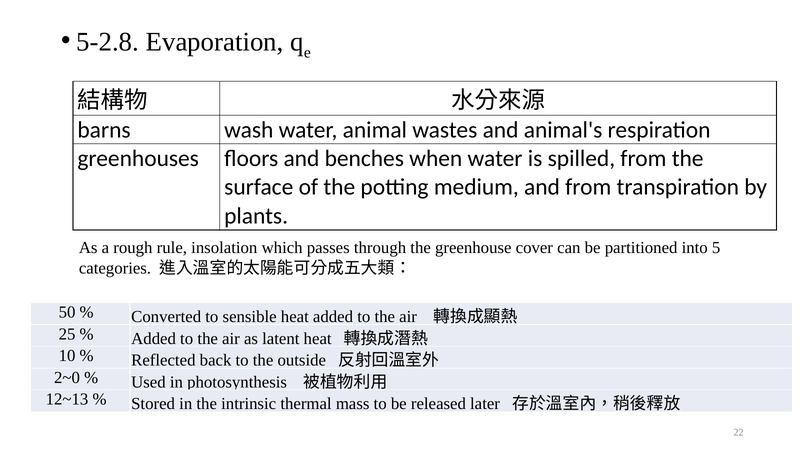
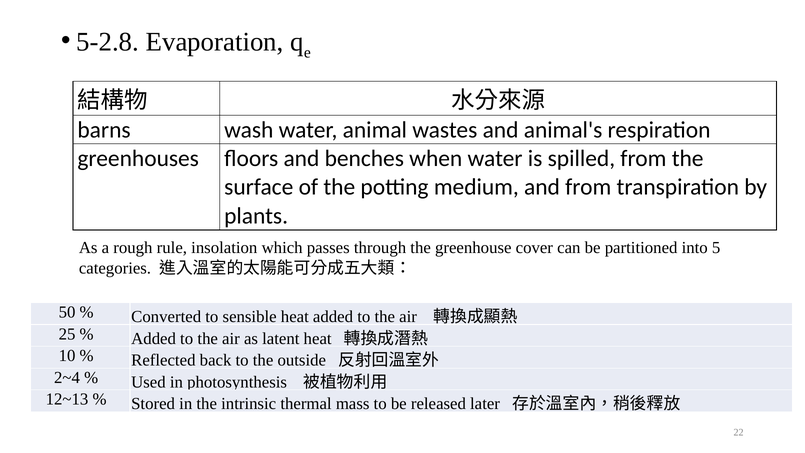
2~0: 2~0 -> 2~4
